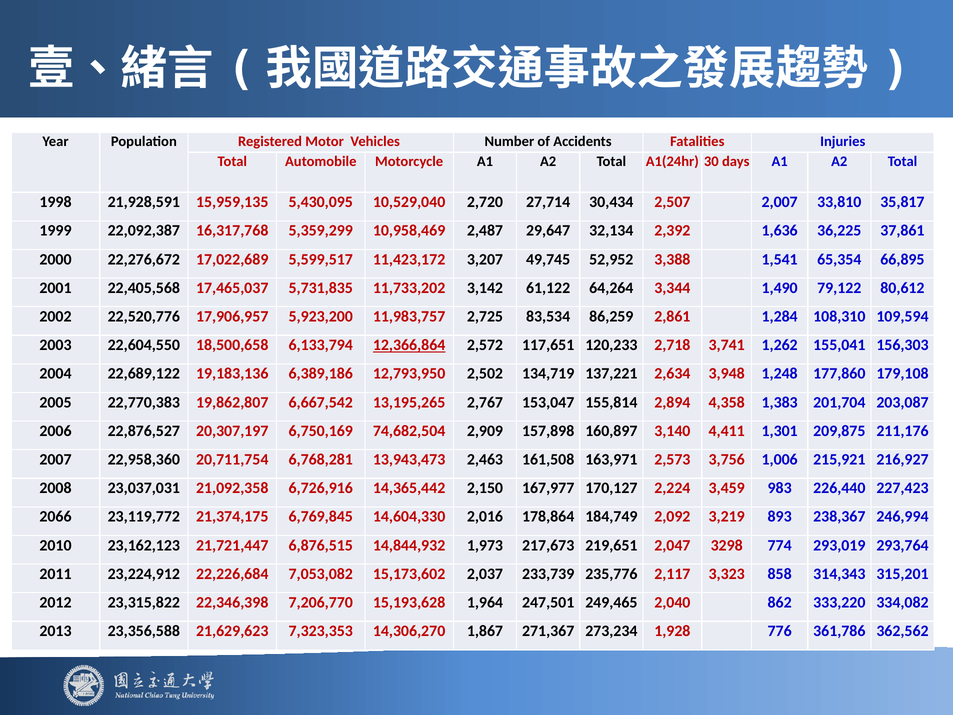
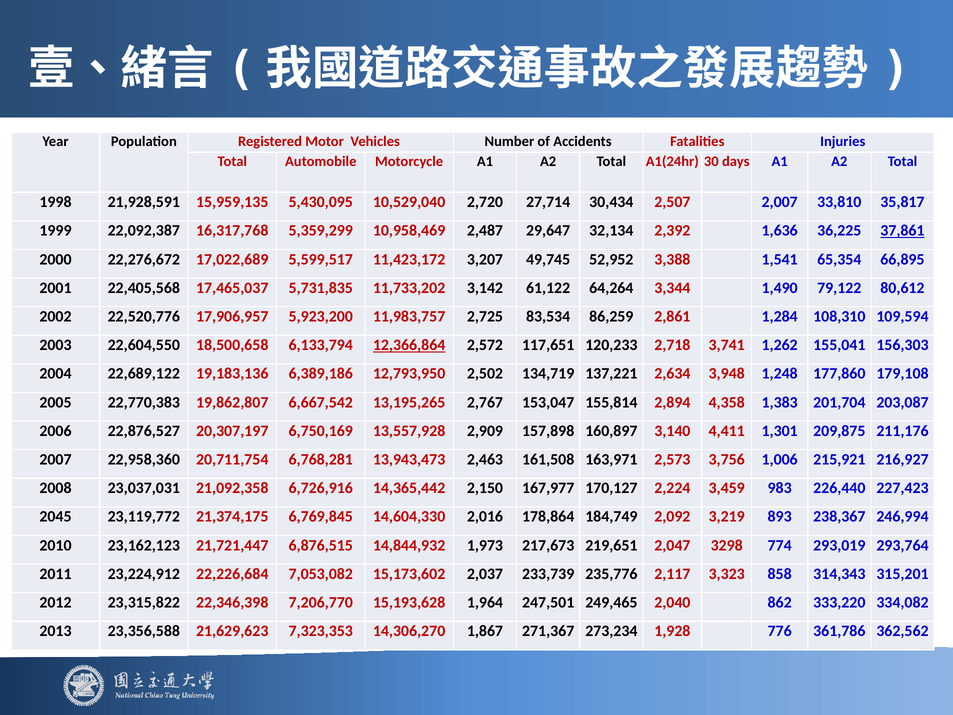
37,861 underline: none -> present
74,682,504: 74,682,504 -> 13,557,928
2066: 2066 -> 2045
